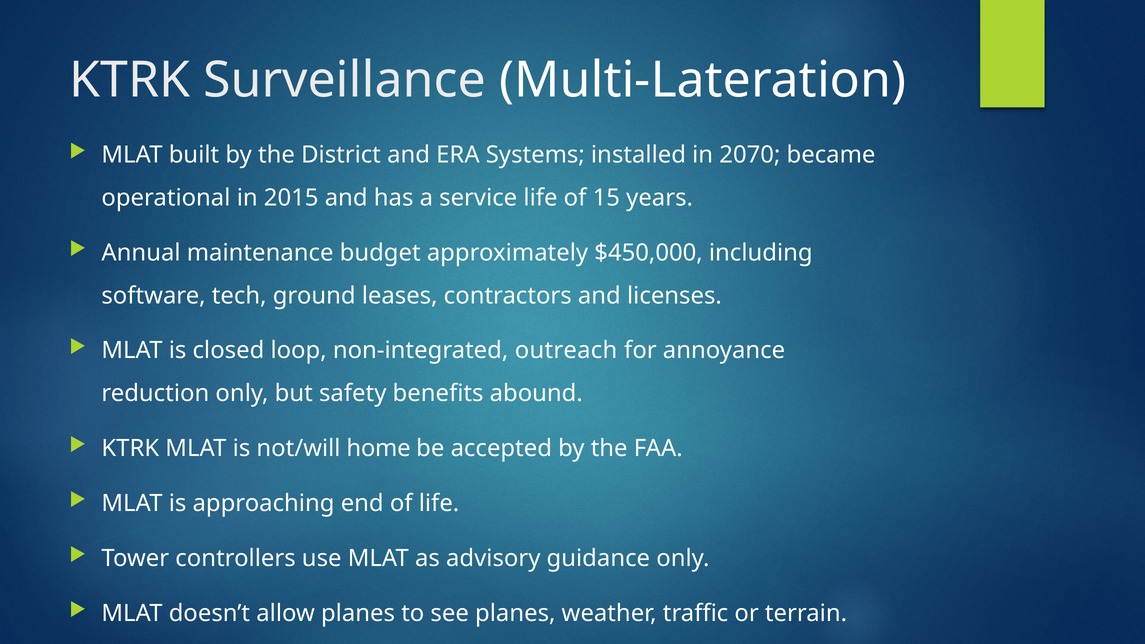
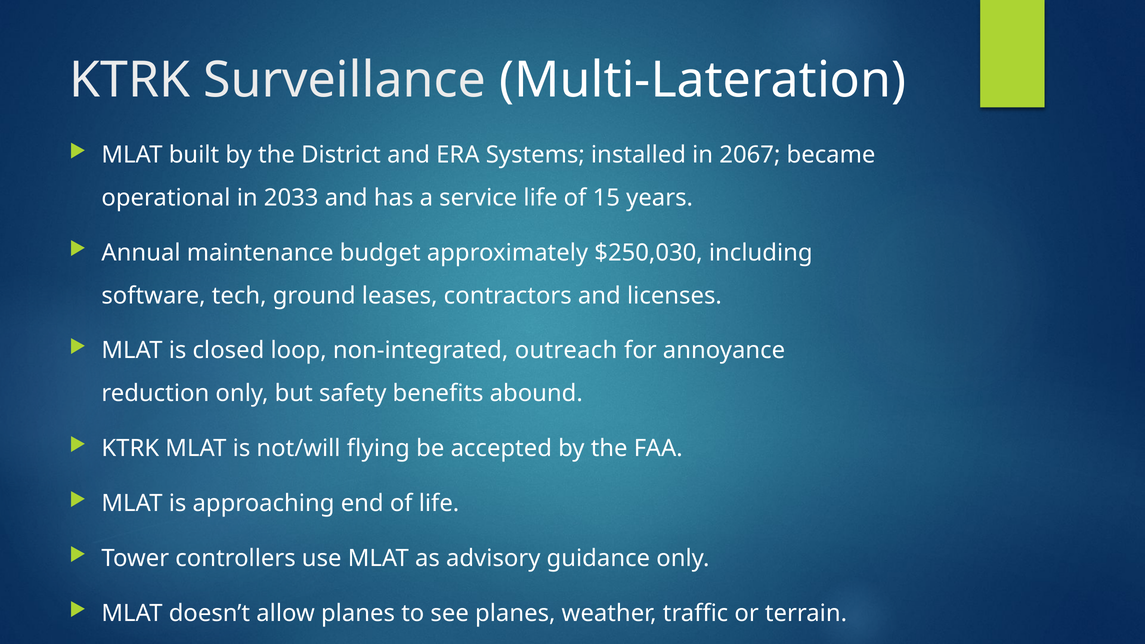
2070: 2070 -> 2067
2015: 2015 -> 2033
$450,000: $450,000 -> $250,030
home: home -> flying
